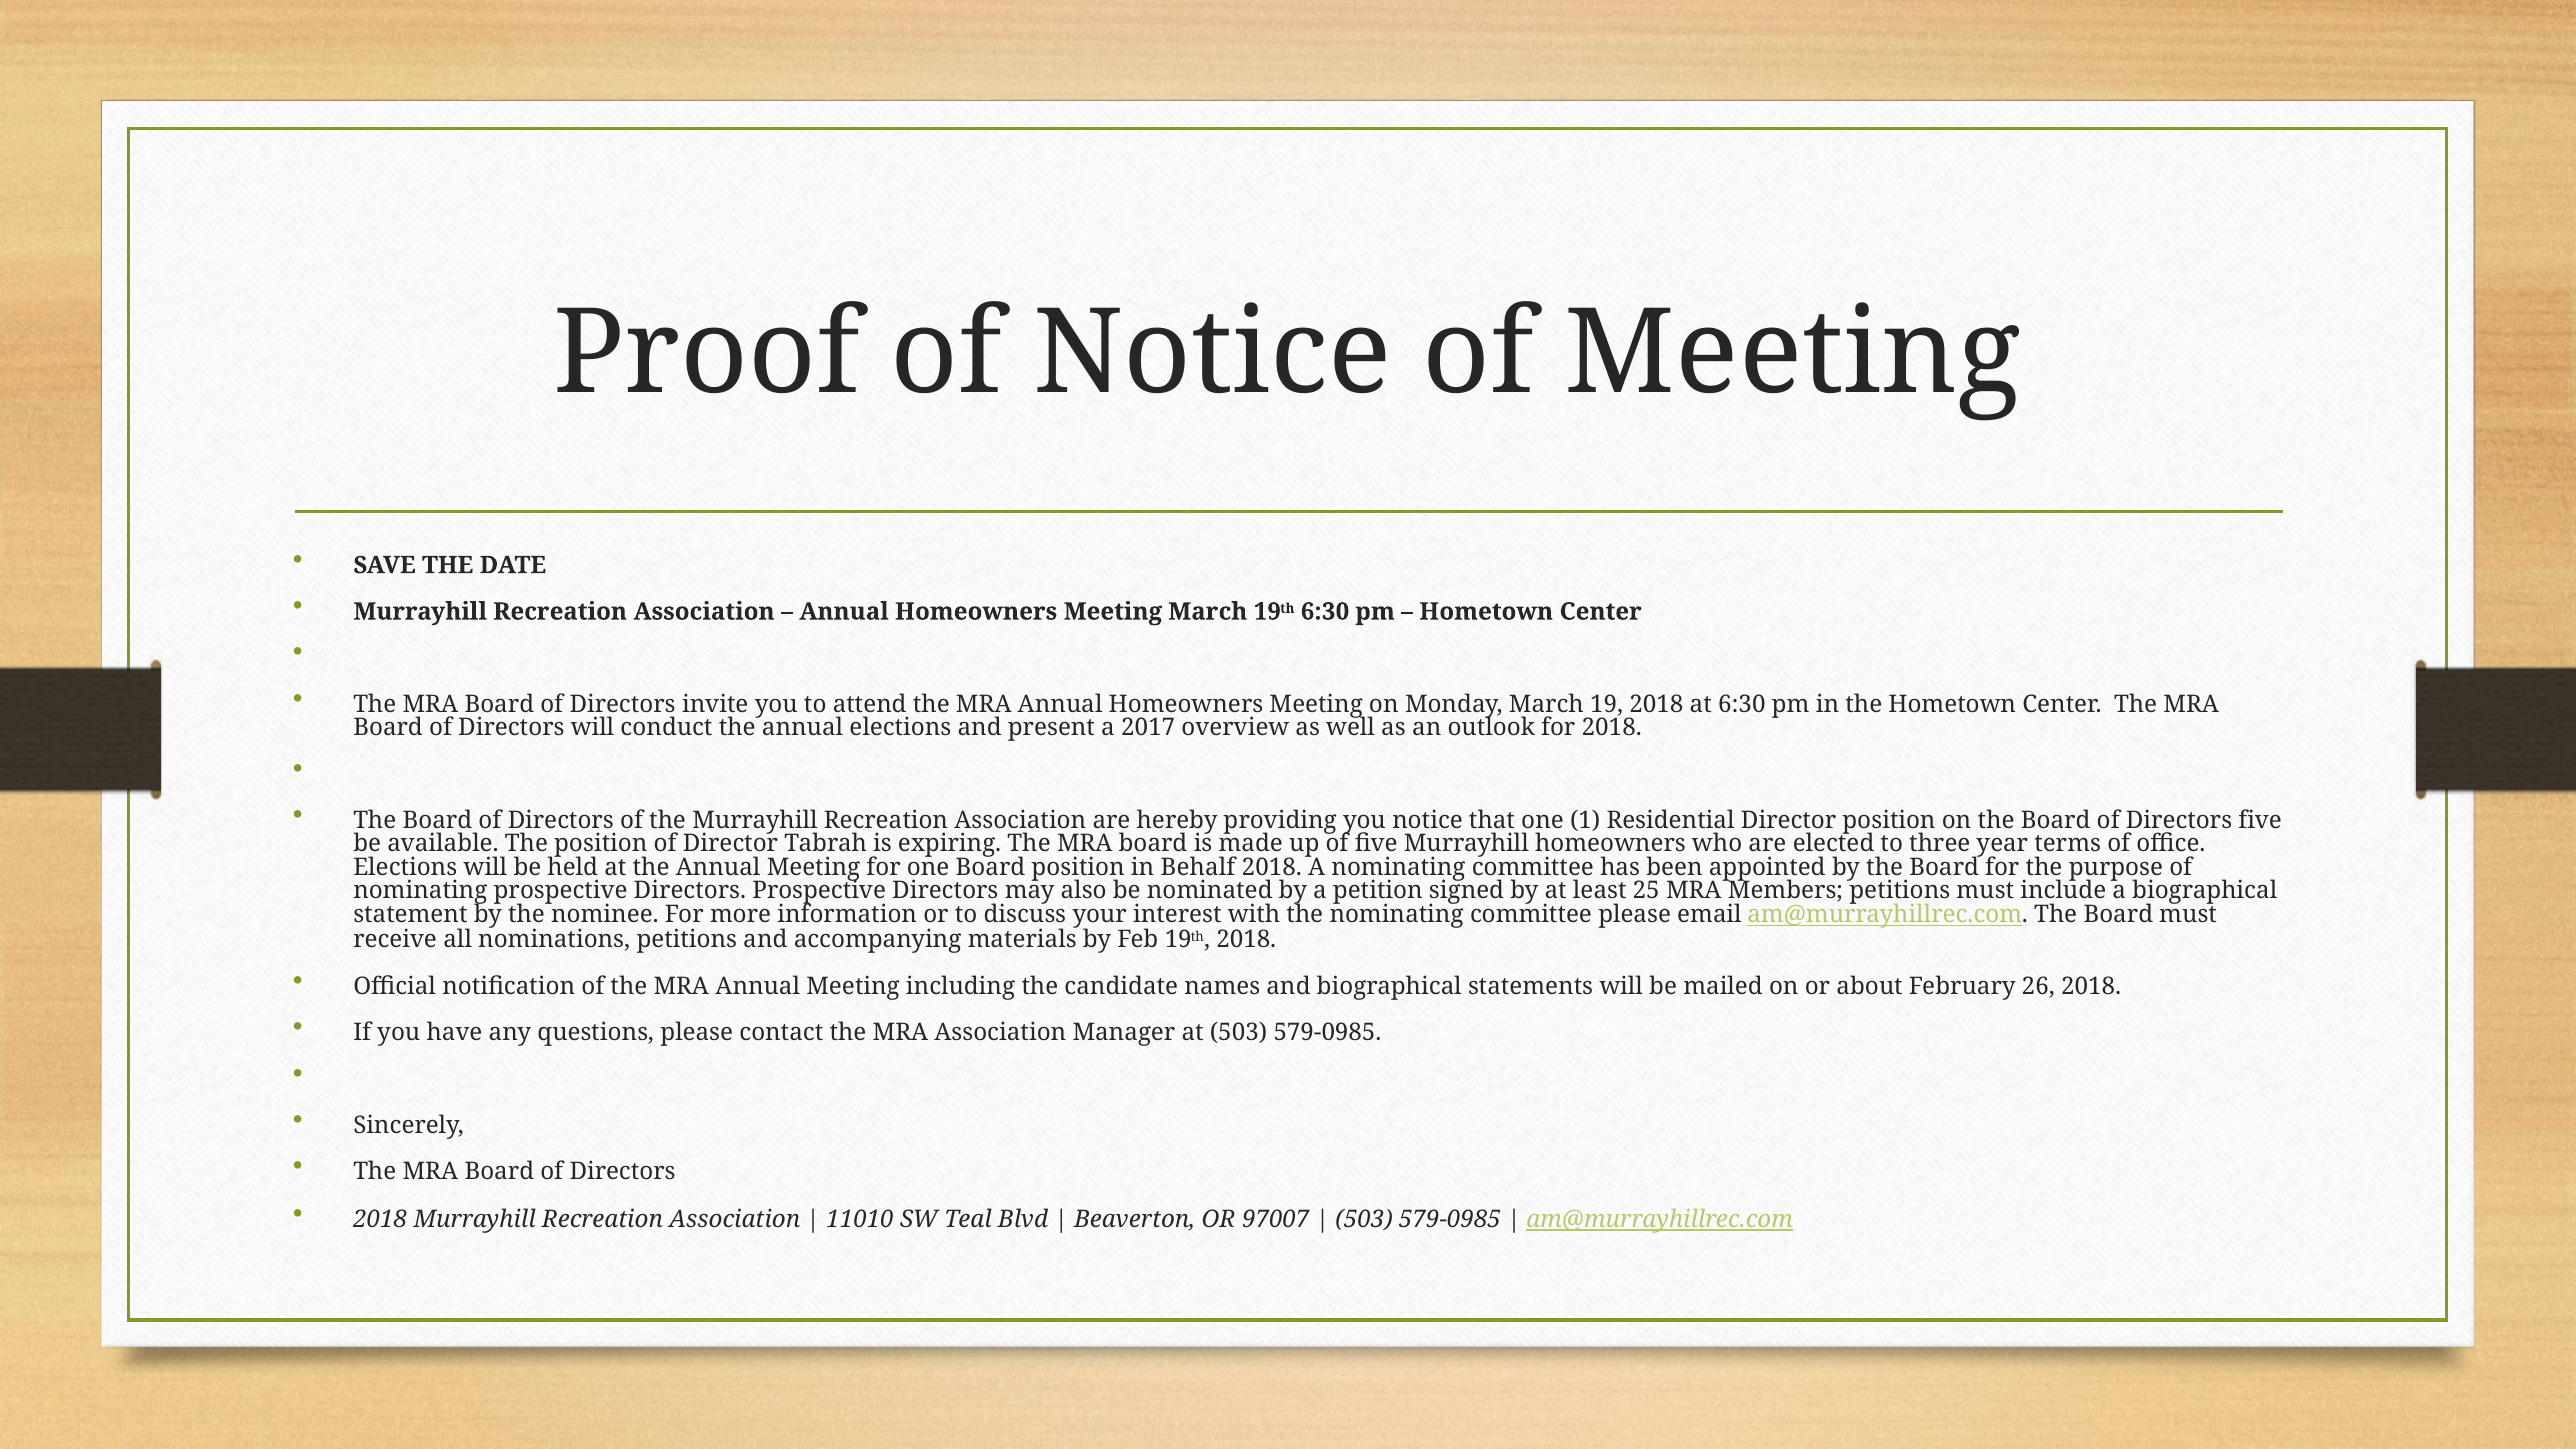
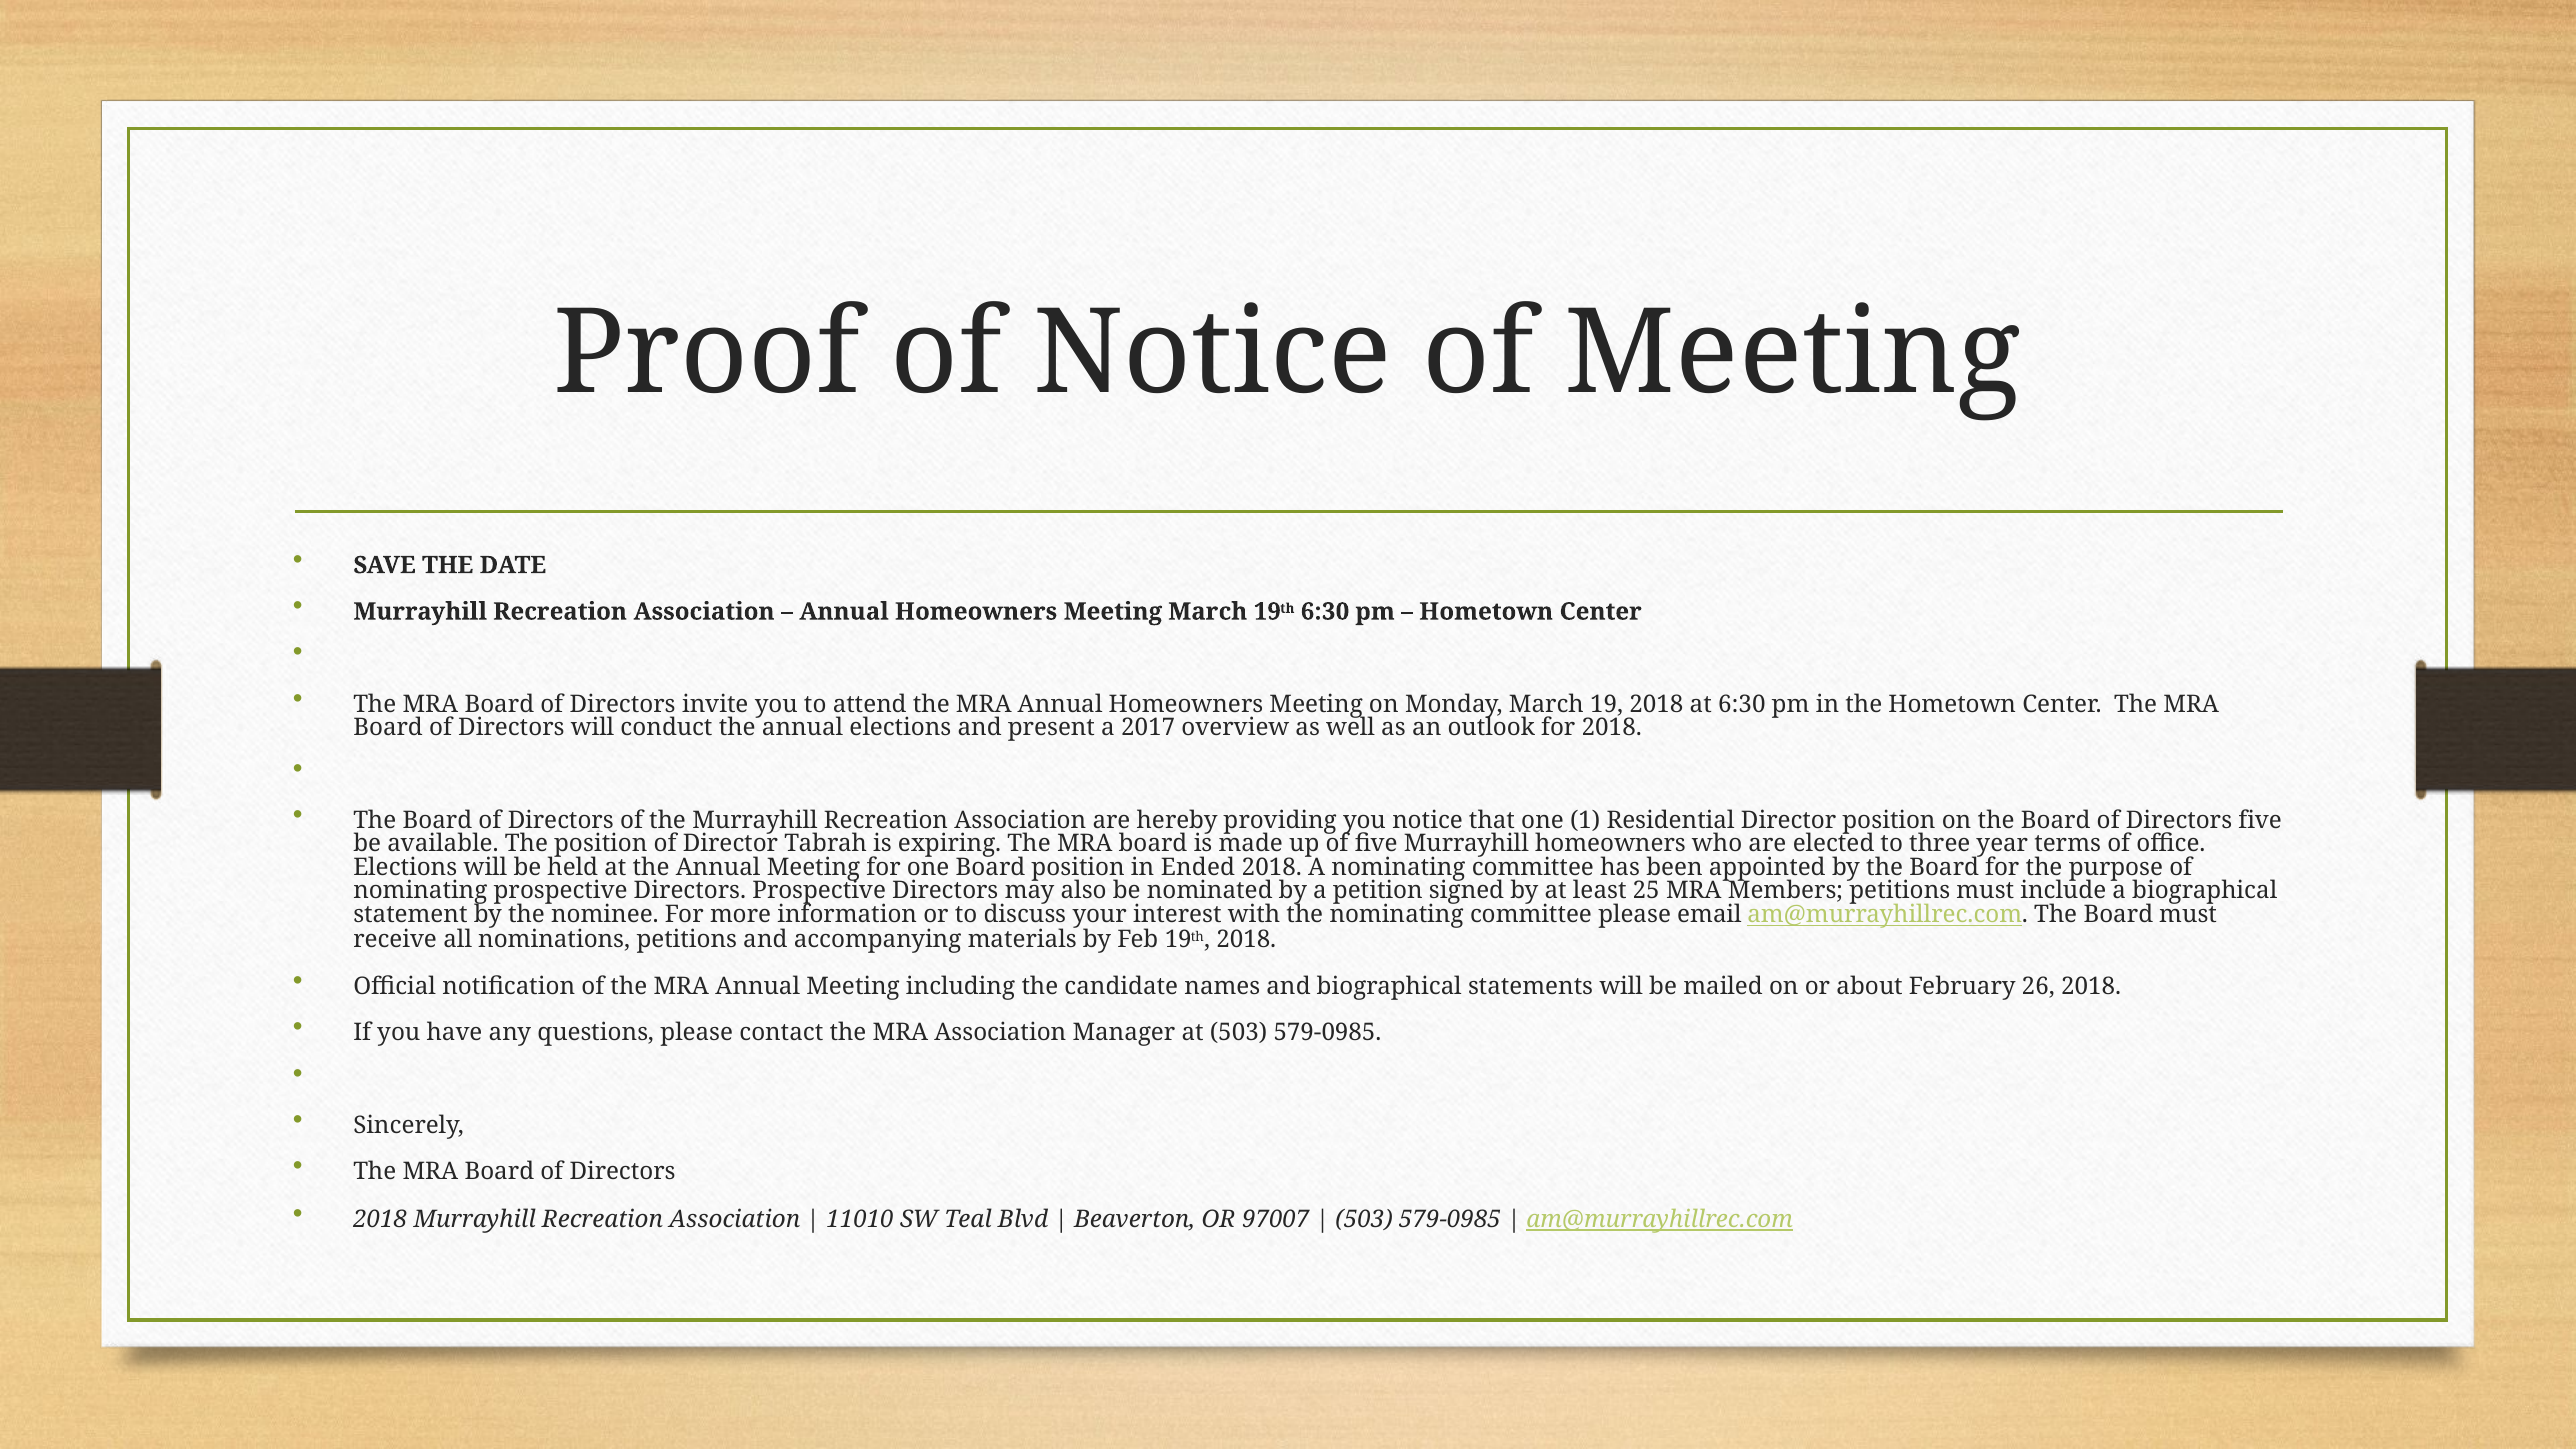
Behalf: Behalf -> Ended
